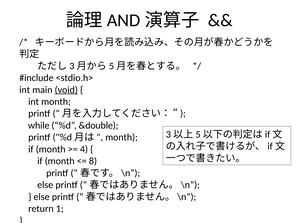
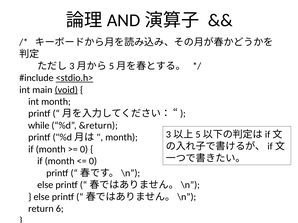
<stdio.h> underline: none -> present
&double: &double -> &return
4 at (84, 150): 4 -> 0
8 at (93, 161): 8 -> 0
1: 1 -> 6
